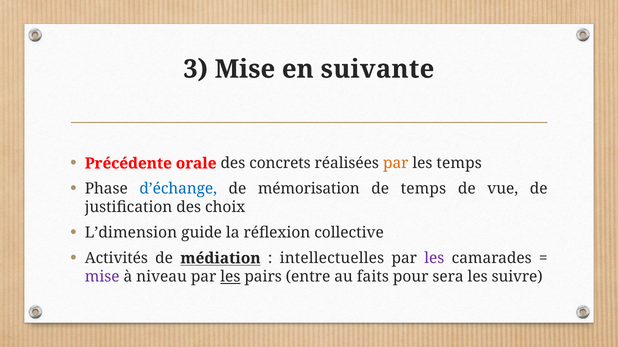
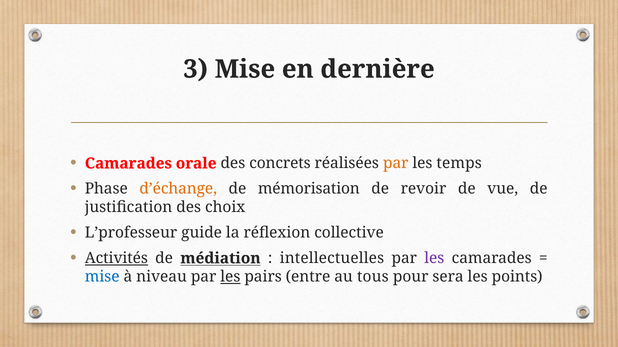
suivante: suivante -> dernière
Précédente at (128, 164): Précédente -> Camarades
d’échange colour: blue -> orange
de temps: temps -> revoir
L’dimension: L’dimension -> L’professeur
Activités underline: none -> present
mise at (102, 277) colour: purple -> blue
faits: faits -> tous
suivre: suivre -> points
